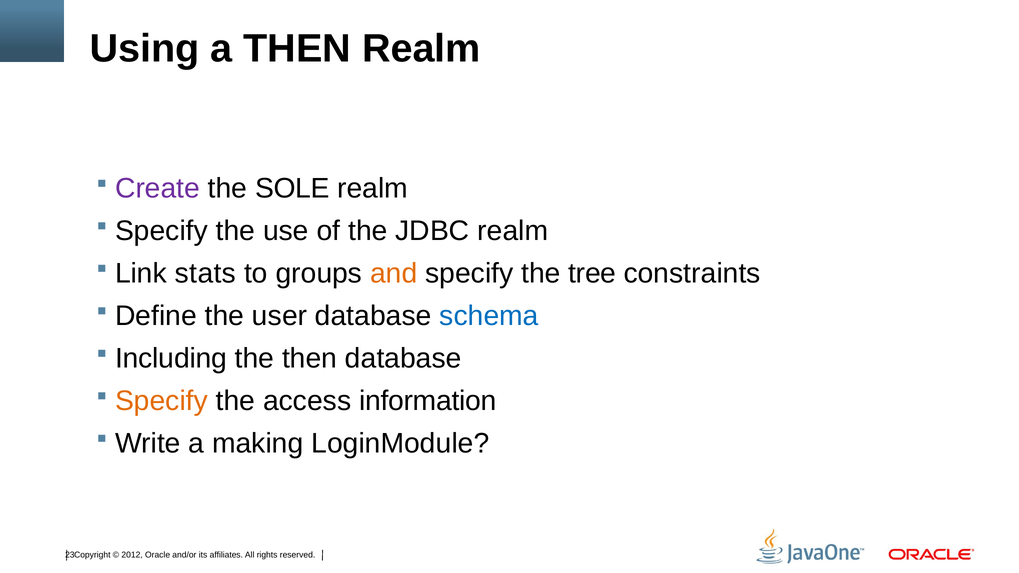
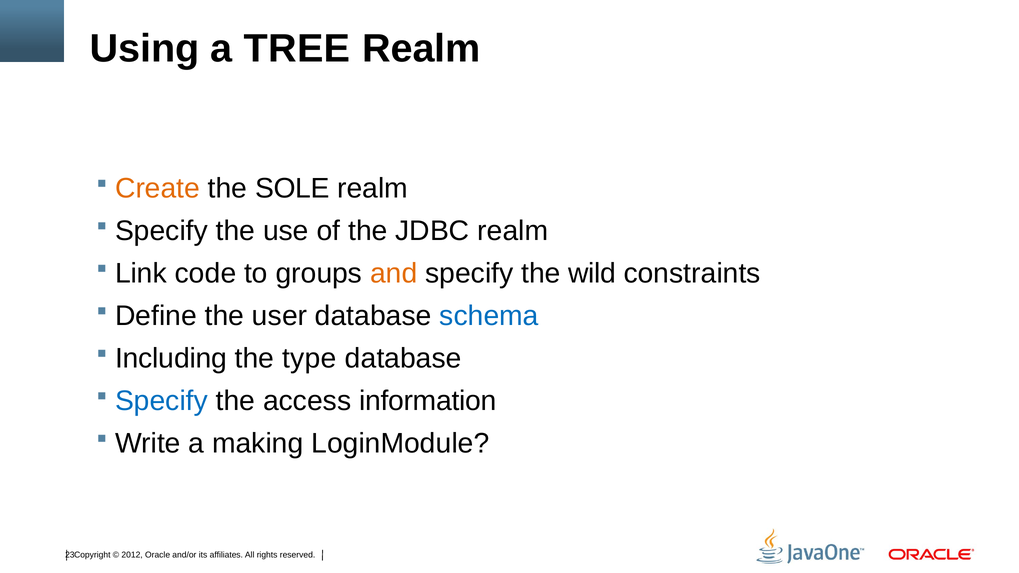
a THEN: THEN -> TREE
Create colour: purple -> orange
stats: stats -> code
tree: tree -> wild
the then: then -> type
Specify at (162, 401) colour: orange -> blue
